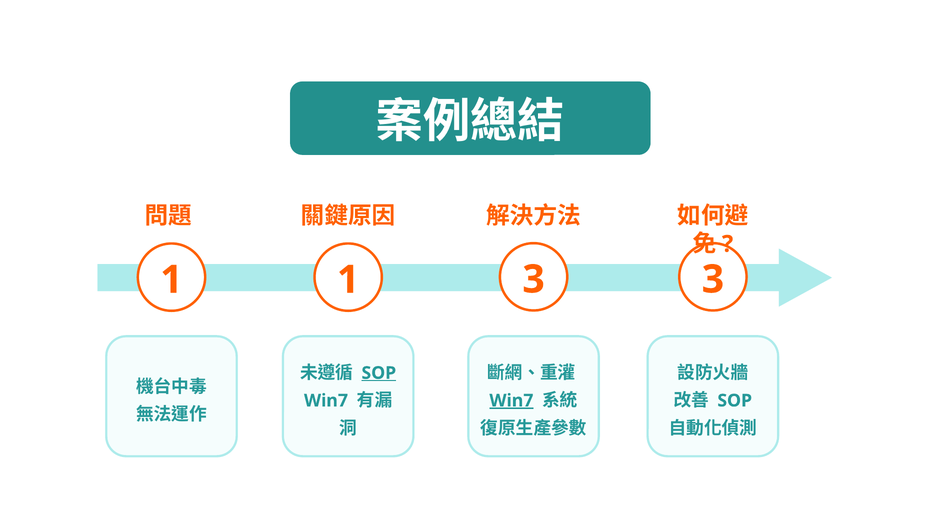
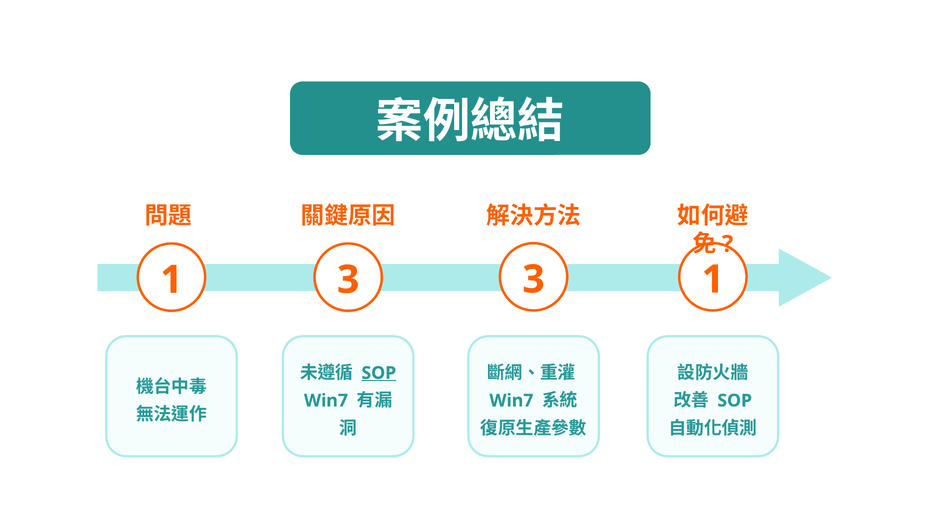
1 1: 1 -> 3
3 3: 3 -> 1
Win7 at (511, 401) underline: present -> none
